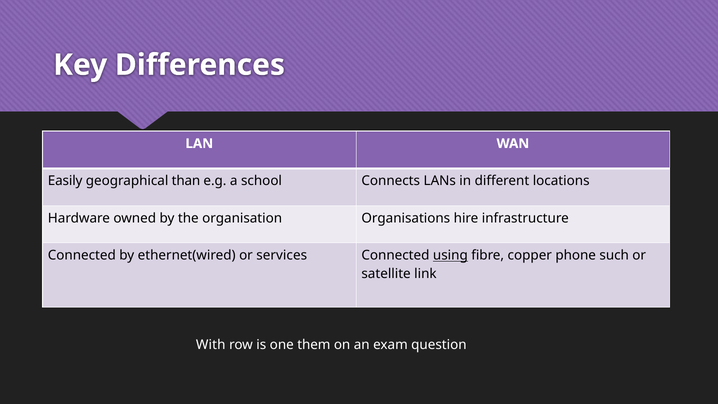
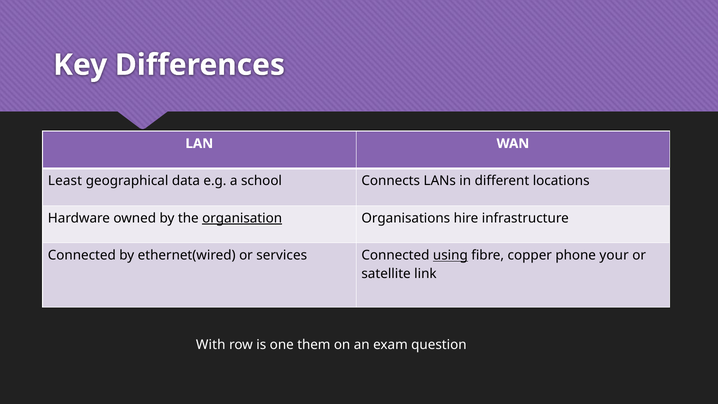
Easily: Easily -> Least
than: than -> data
organisation underline: none -> present
such: such -> your
